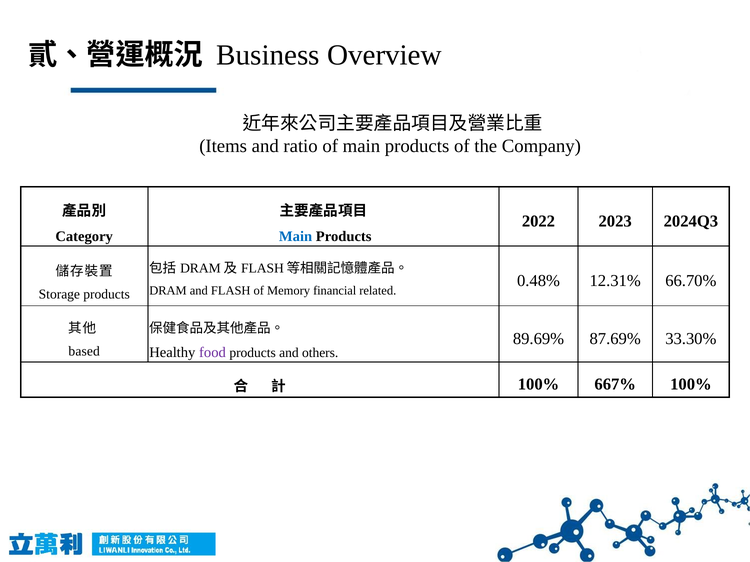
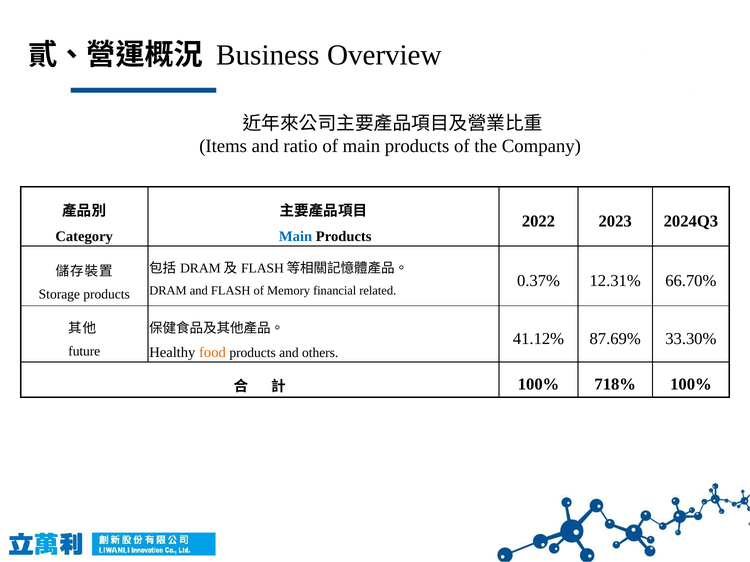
0.48%: 0.48% -> 0.37%
89.69%: 89.69% -> 41.12%
based: based -> future
food colour: purple -> orange
667%: 667% -> 718%
